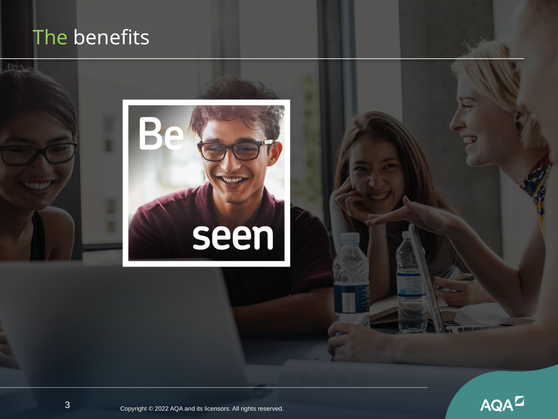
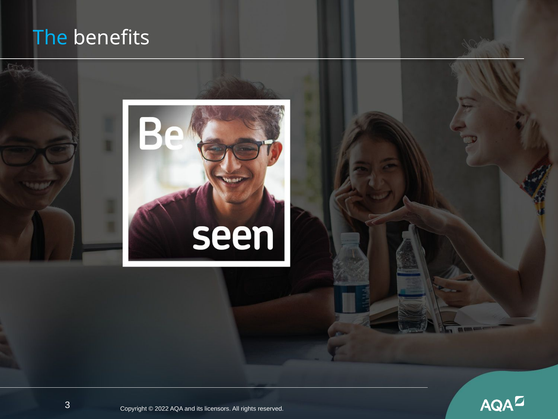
The colour: light green -> light blue
